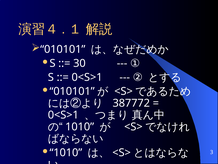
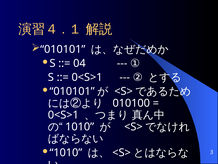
30: 30 -> 04
387772: 387772 -> 010100
